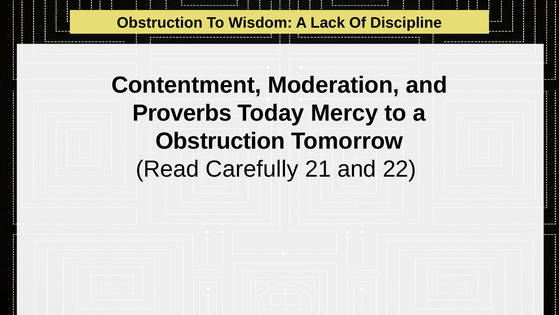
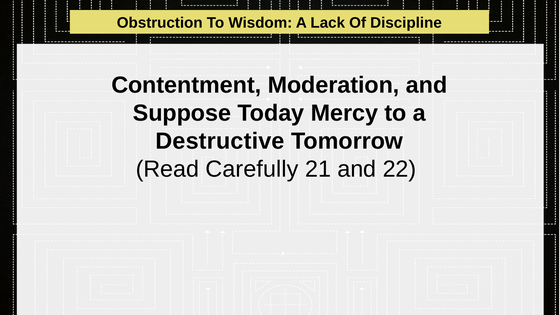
Proverbs: Proverbs -> Suppose
Obstruction at (220, 141): Obstruction -> Destructive
